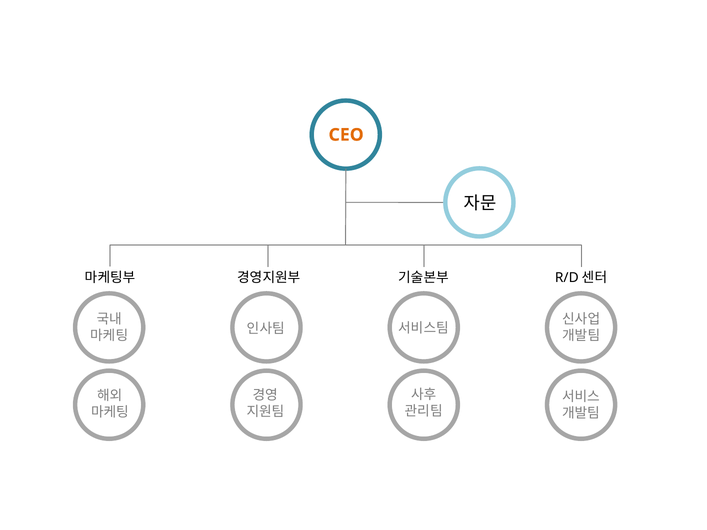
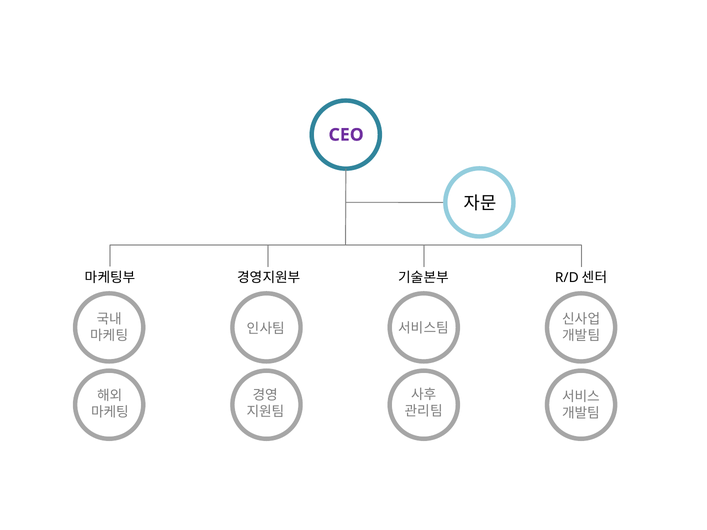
CEO colour: orange -> purple
